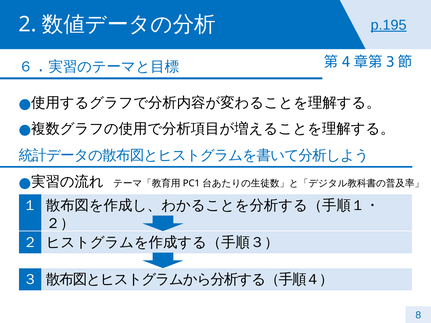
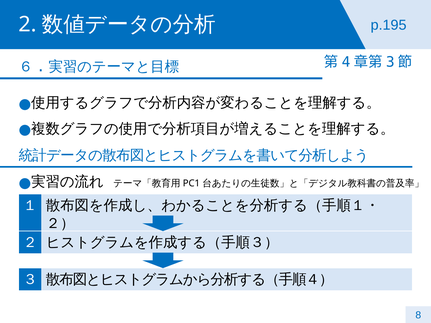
p.195 underline: present -> none
